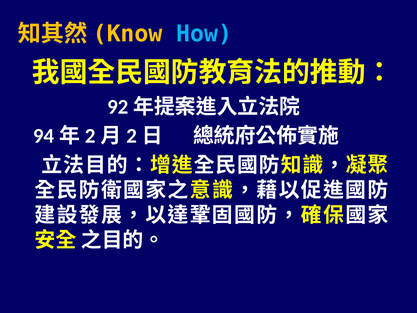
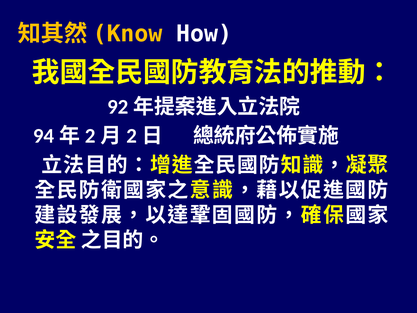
How colour: light blue -> white
